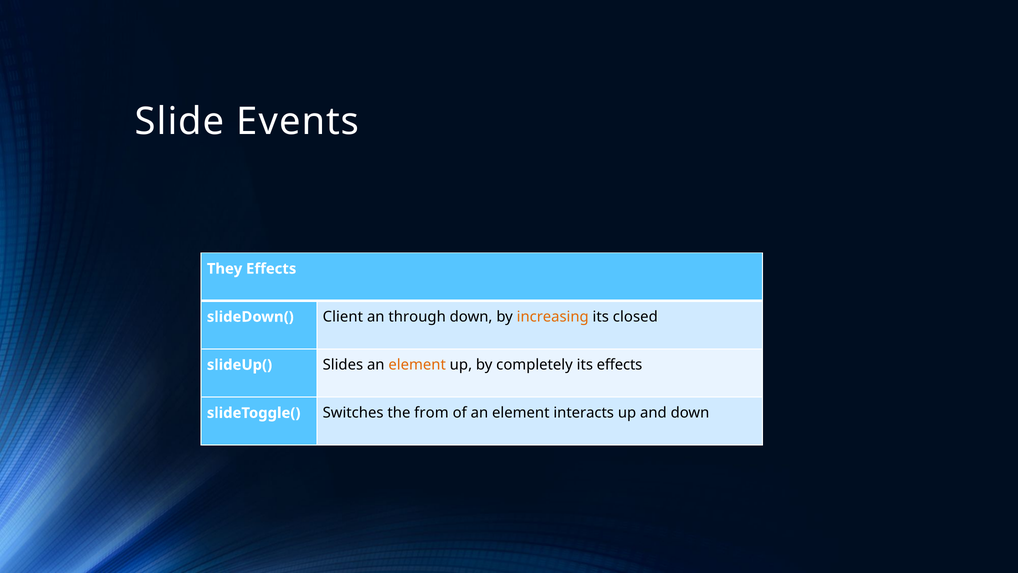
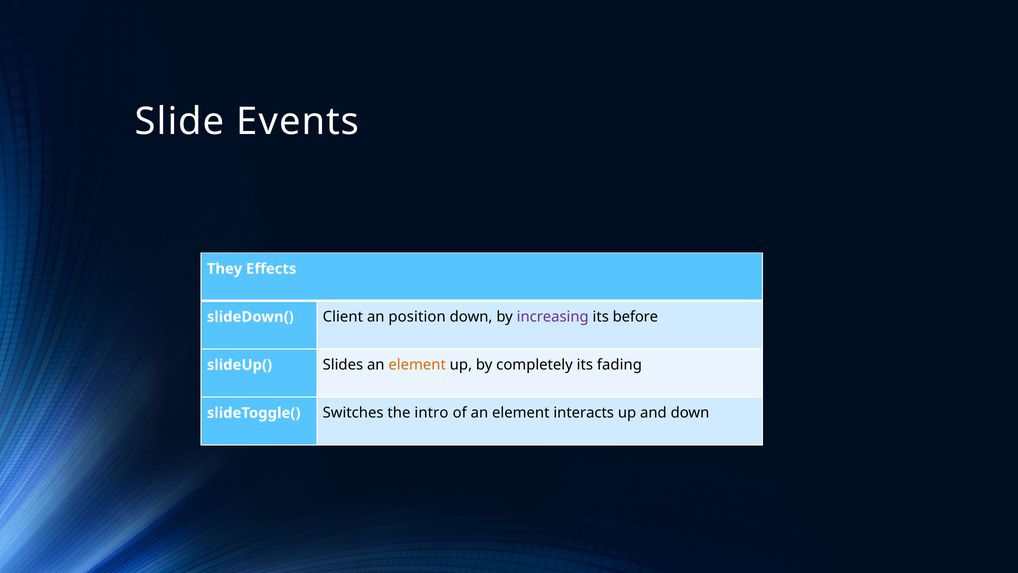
through: through -> position
increasing colour: orange -> purple
closed: closed -> before
its effects: effects -> fading
from: from -> intro
